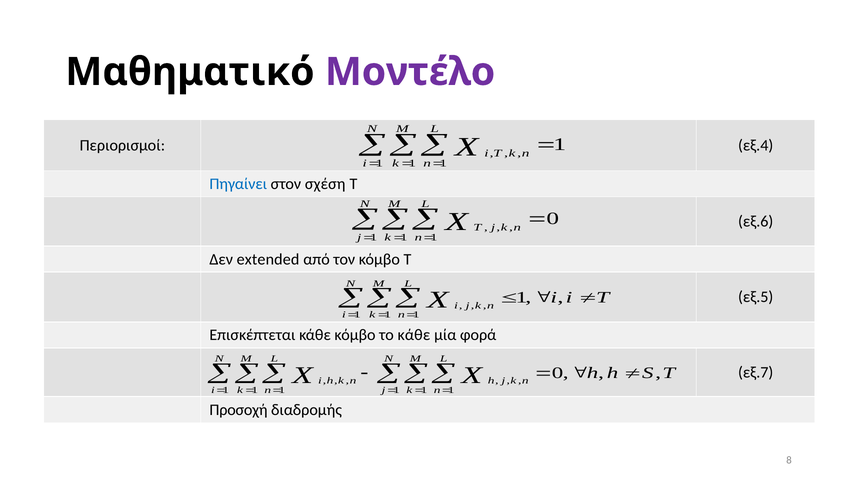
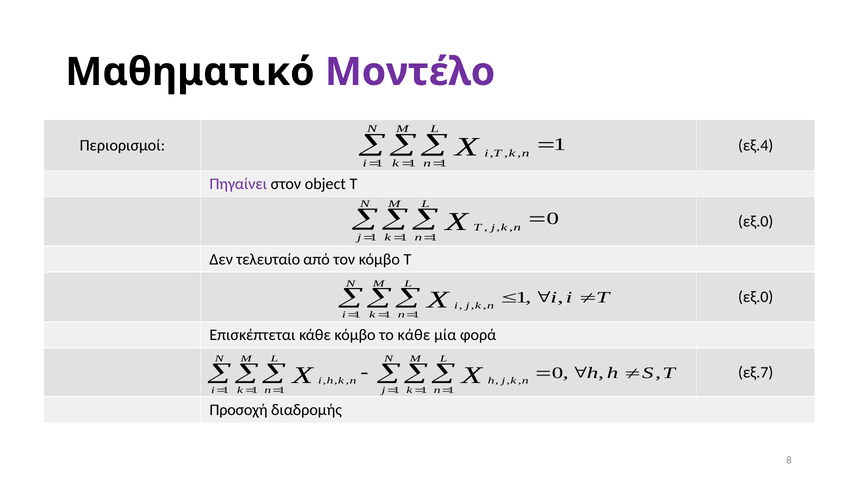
Πηγαίνει colour: blue -> purple
σχέση: σχέση -> object
εξ.6 at (756, 222): εξ.6 -> εξ.0
extended: extended -> τελευταίο
εξ.5 at (756, 297): εξ.5 -> εξ.0
